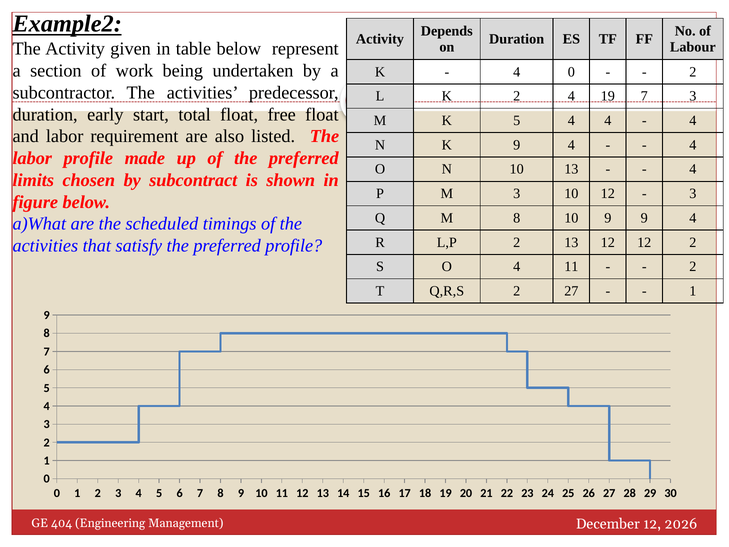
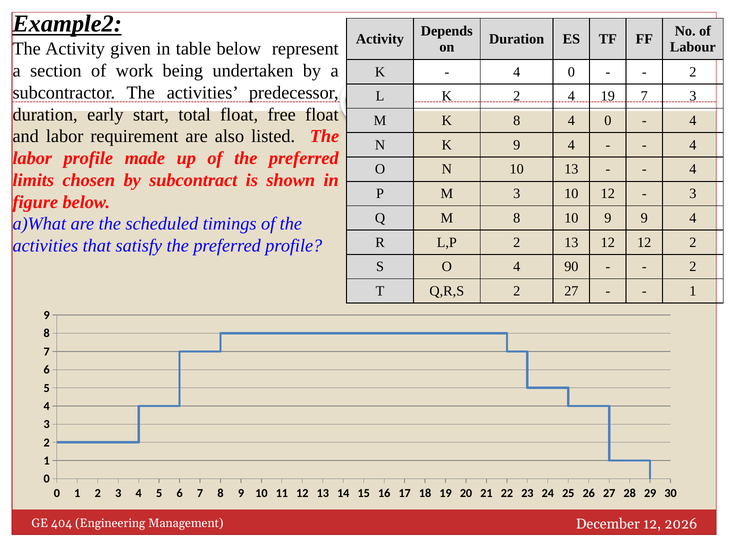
K 5: 5 -> 8
4 at (608, 121): 4 -> 0
4 11: 11 -> 90
